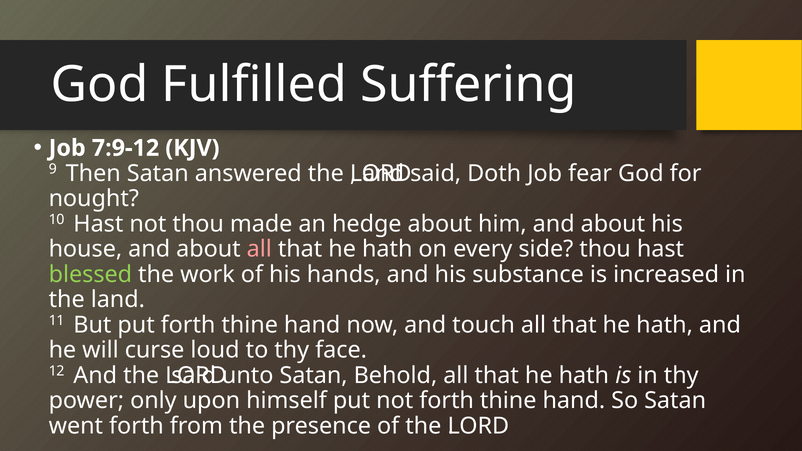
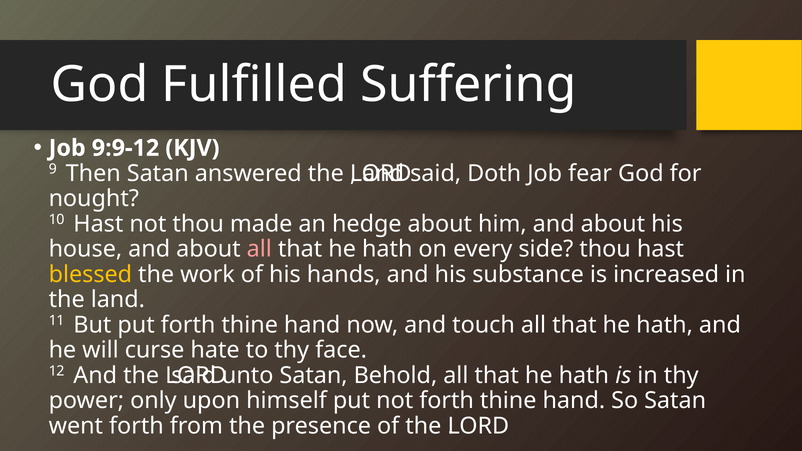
7:9-12: 7:9-12 -> 9:9-12
blessed colour: light green -> yellow
loud: loud -> hate
